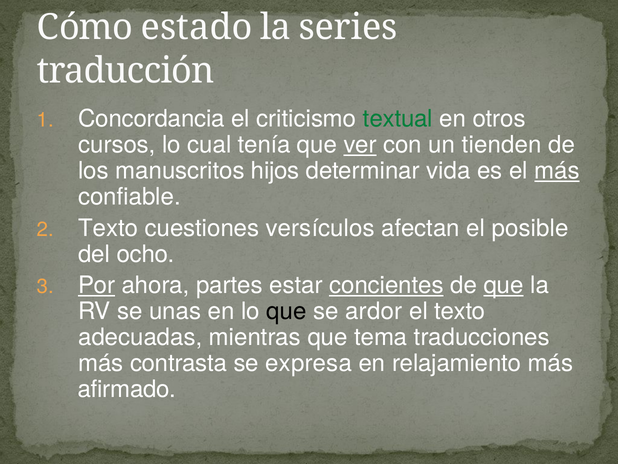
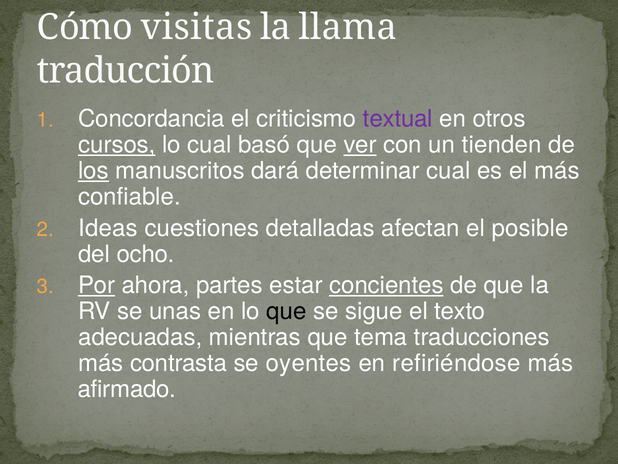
estado: estado -> visitas
series: series -> llama
textual colour: green -> purple
cursos underline: none -> present
tenía: tenía -> basó
los underline: none -> present
hijos: hijos -> dará
determinar vida: vida -> cual
más at (557, 171) underline: present -> none
Texto at (108, 228): Texto -> Ideas
versículos: versículos -> detalladas
que at (504, 285) underline: present -> none
ardor: ardor -> sigue
expresa: expresa -> oyentes
relajamiento: relajamiento -> refiriéndose
